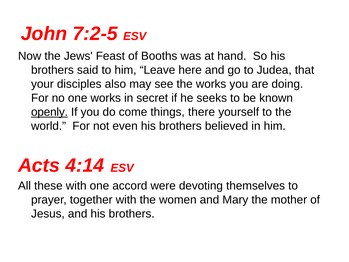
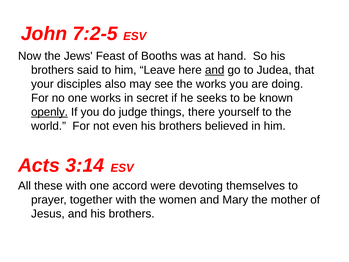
and at (215, 70) underline: none -> present
come: come -> judge
4:14: 4:14 -> 3:14
